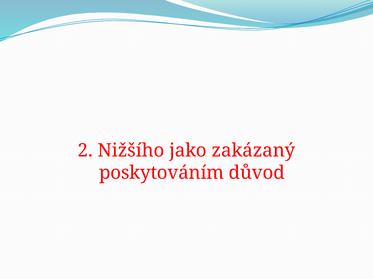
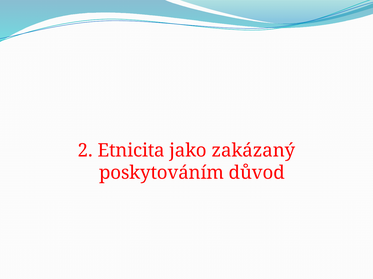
Nižšího: Nižšího -> Etnicita
